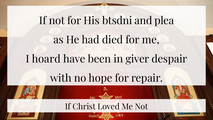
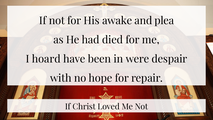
btsdni: btsdni -> awake
giver: giver -> were
